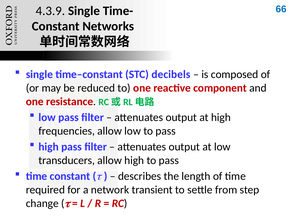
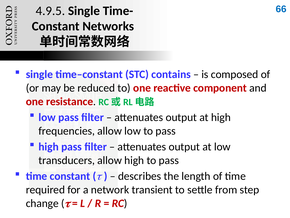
4.3.9: 4.3.9 -> 4.9.5
decibels: decibels -> contains
